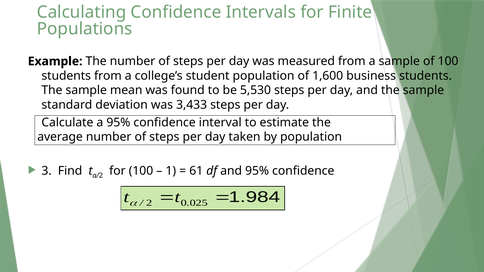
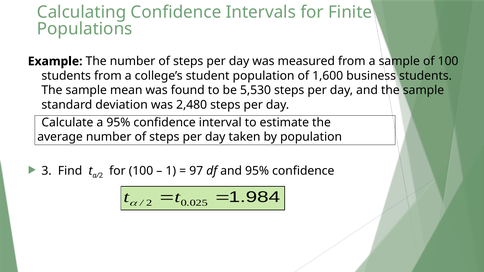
3,433: 3,433 -> 2,480
61: 61 -> 97
